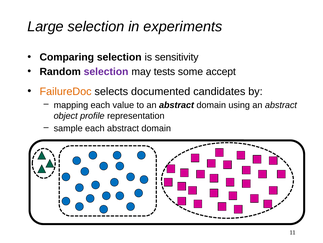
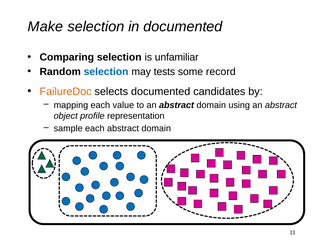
Large: Large -> Make
in experiments: experiments -> documented
sensitivity: sensitivity -> unfamiliar
selection at (106, 71) colour: purple -> blue
accept: accept -> record
